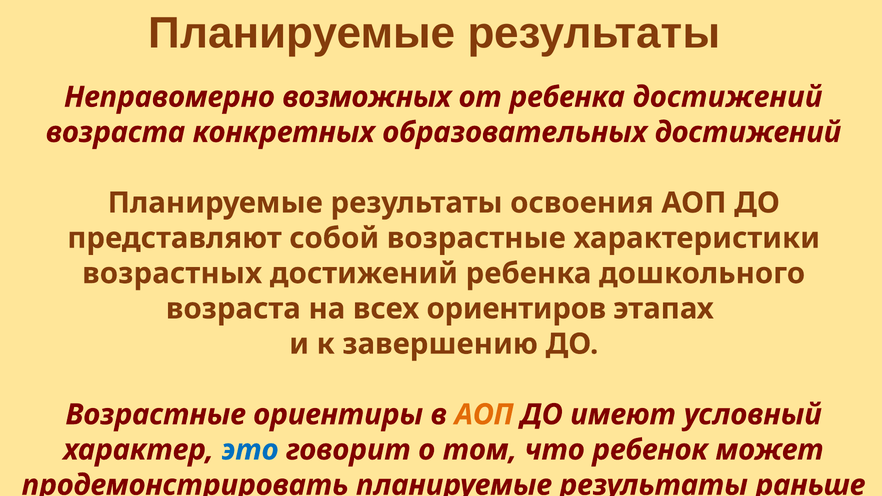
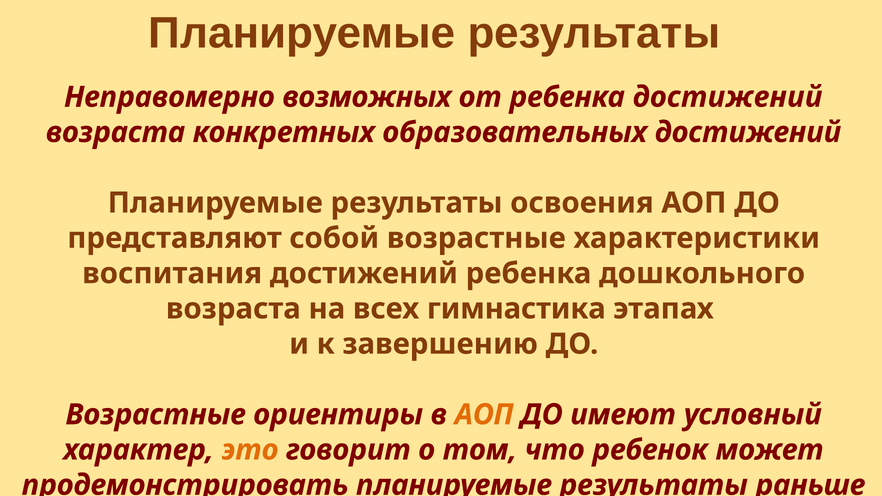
возрастных at (172, 274): возрастных -> воспитания
всех ориентиров: ориентиров -> гимнастика
это colour: blue -> orange
